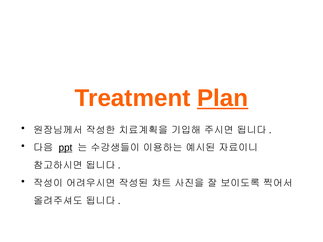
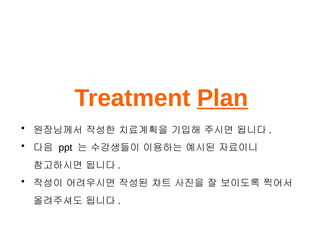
ppt underline: present -> none
